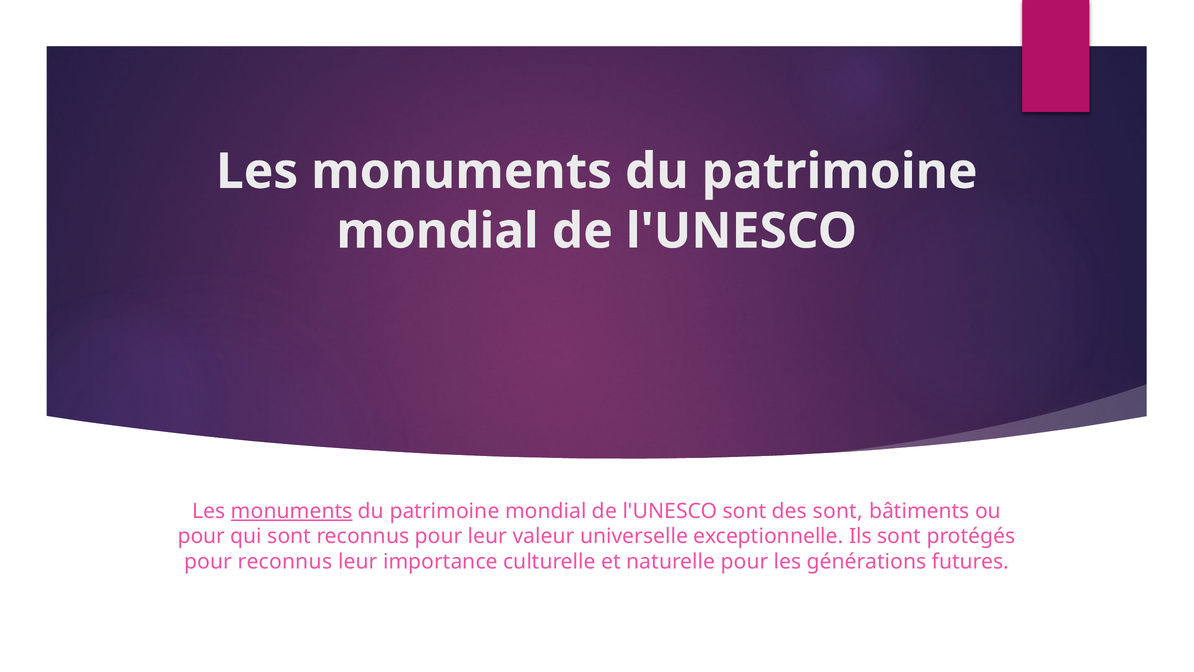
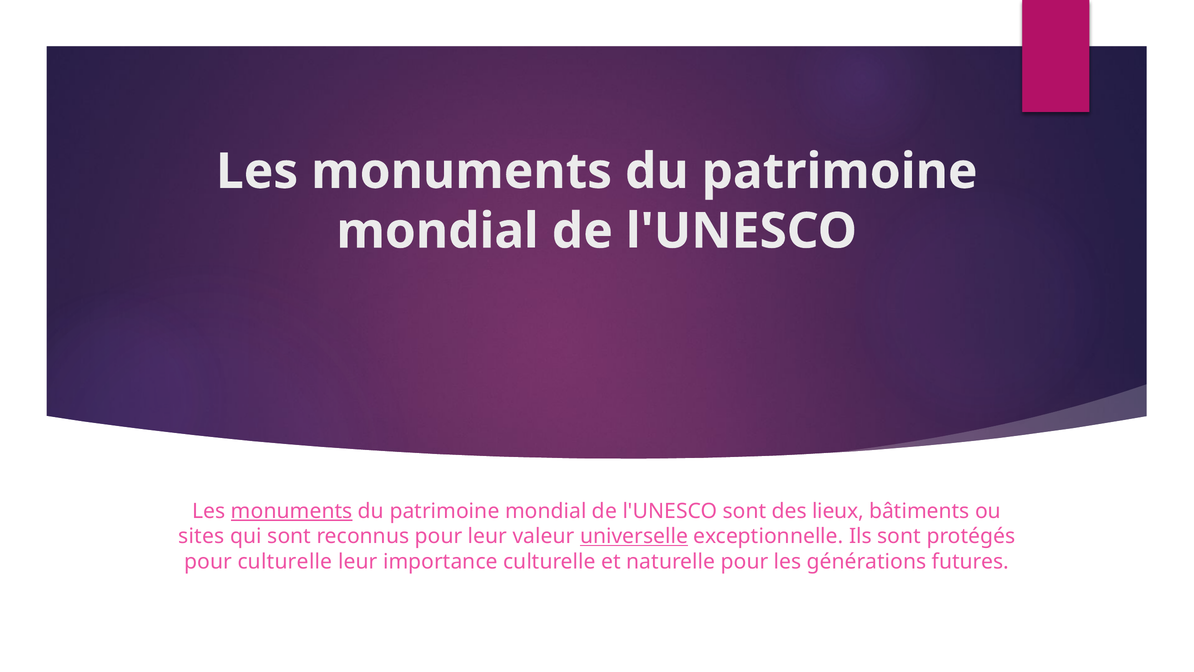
des sont: sont -> lieux
pour at (201, 536): pour -> sites
universelle underline: none -> present
pour reconnus: reconnus -> culturelle
